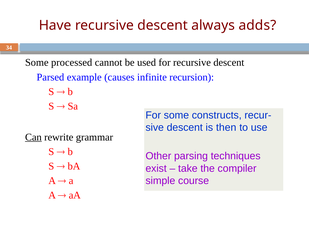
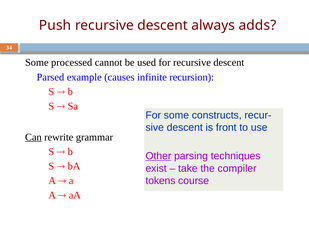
Have: Have -> Push
then: then -> front
Other underline: none -> present
simple: simple -> tokens
